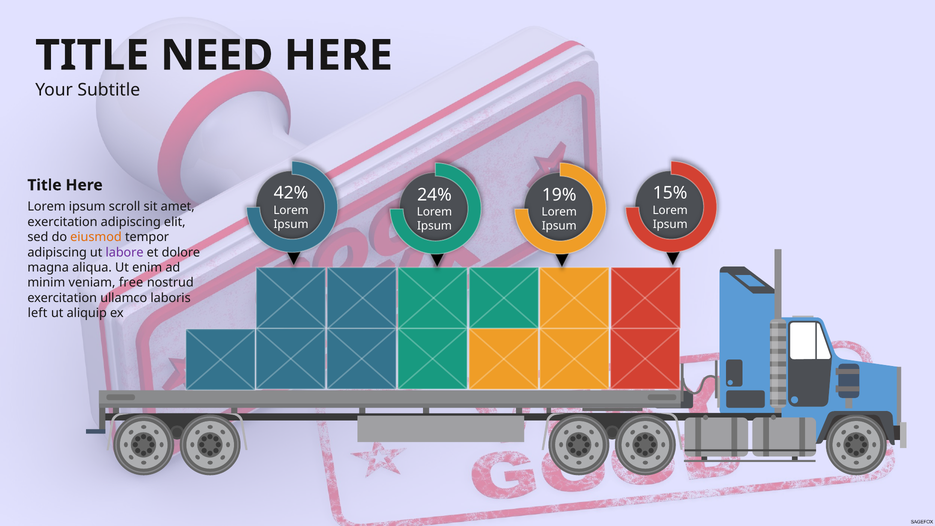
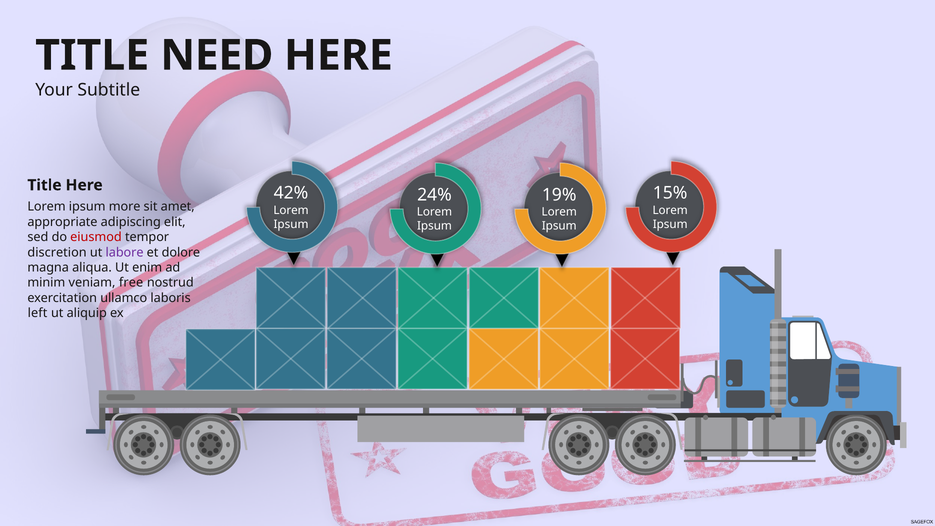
scroll: scroll -> more
exercitation at (62, 222): exercitation -> appropriate
eiusmod colour: orange -> red
adipiscing at (57, 252): adipiscing -> discretion
